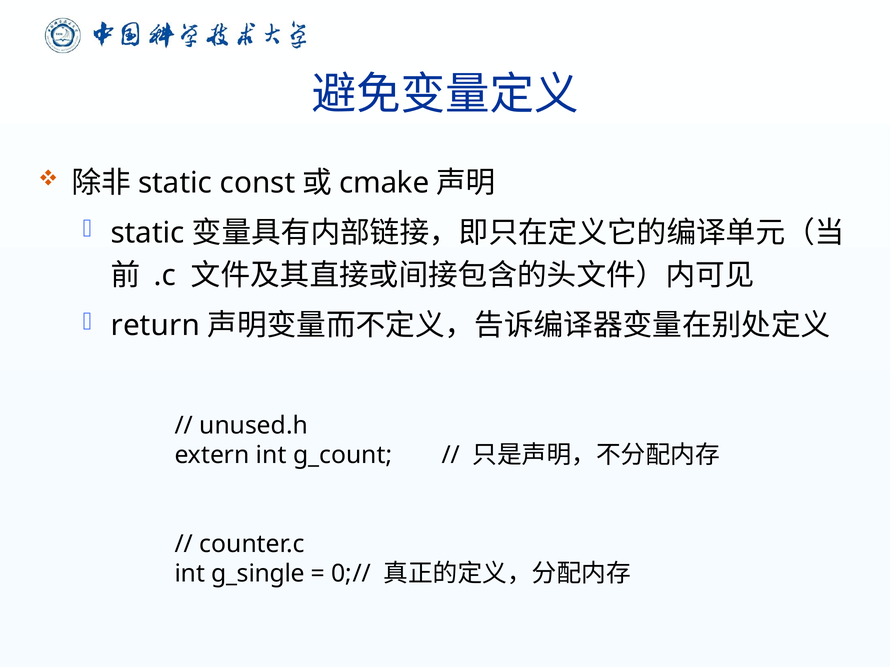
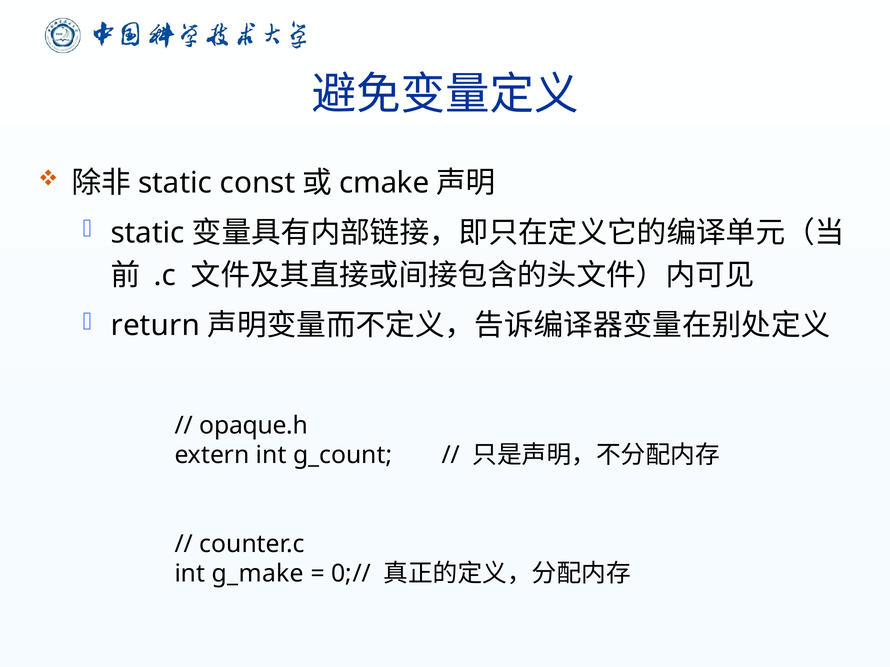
unused.h: unused.h -> opaque.h
g_single: g_single -> g_make
